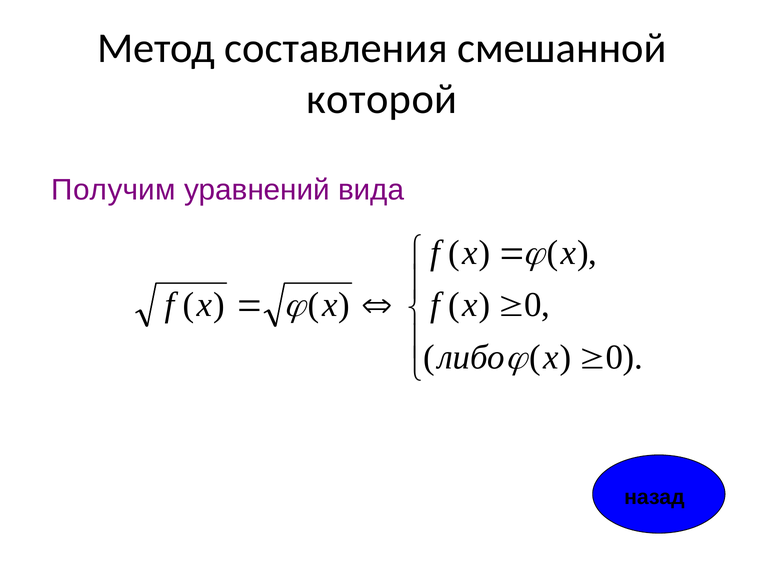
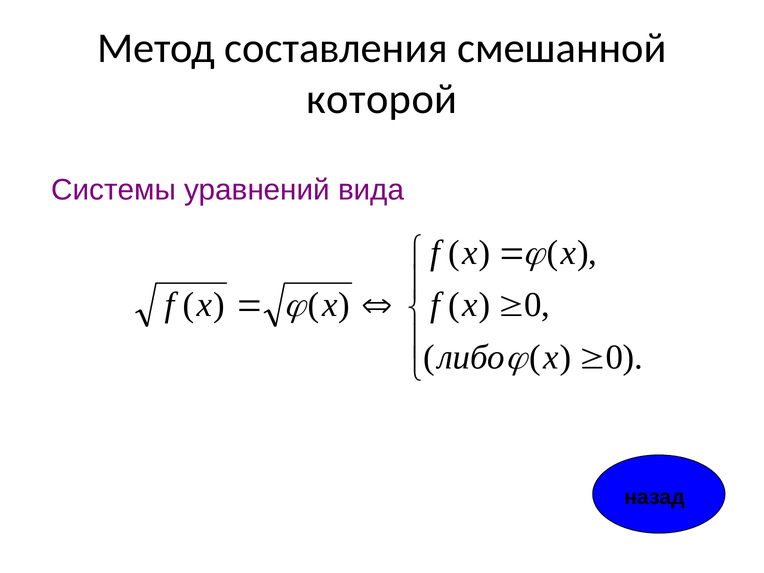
Получим: Получим -> Системы
